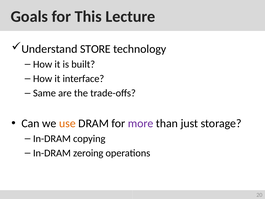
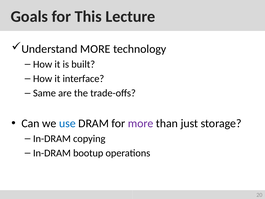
Understand STORE: STORE -> MORE
use colour: orange -> blue
zeroing: zeroing -> bootup
